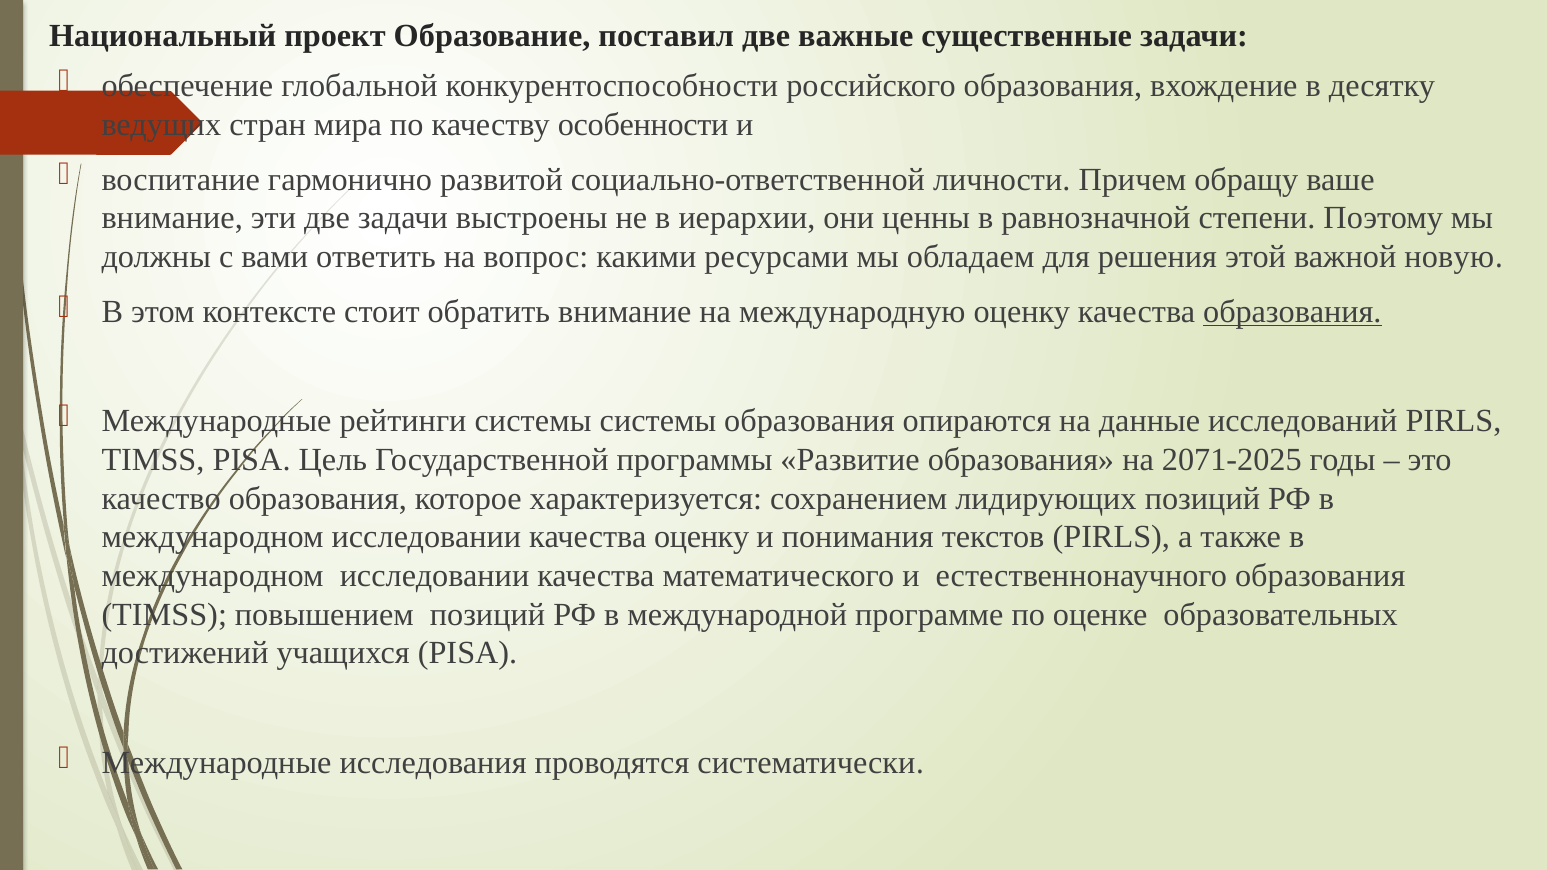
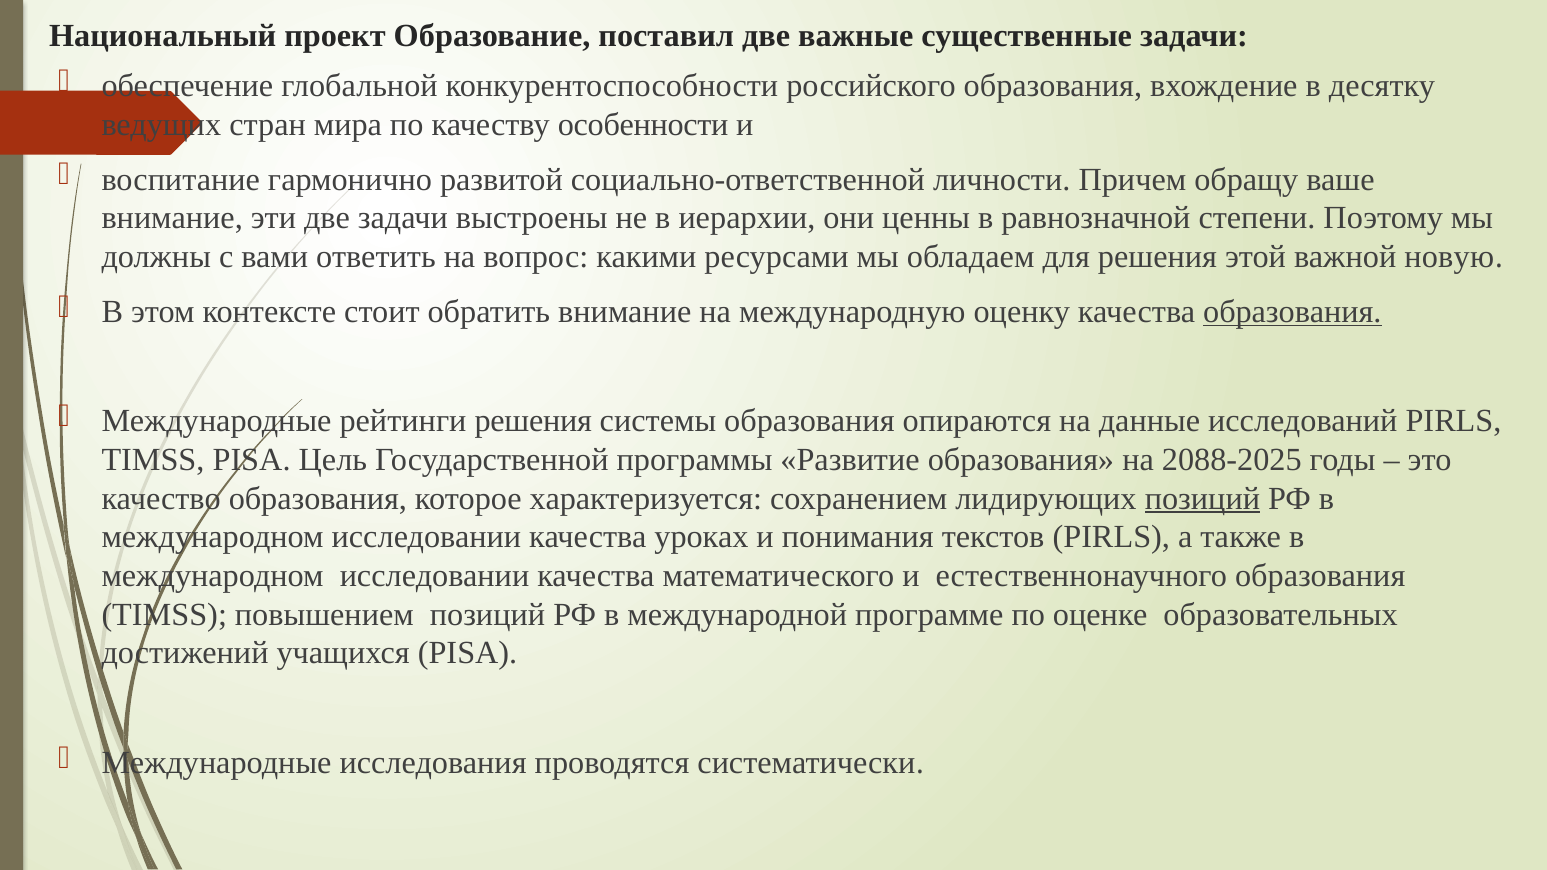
рейтинги системы: системы -> решения
2071-2025: 2071-2025 -> 2088-2025
позиций at (1202, 499) underline: none -> present
качества оценку: оценку -> уроках
